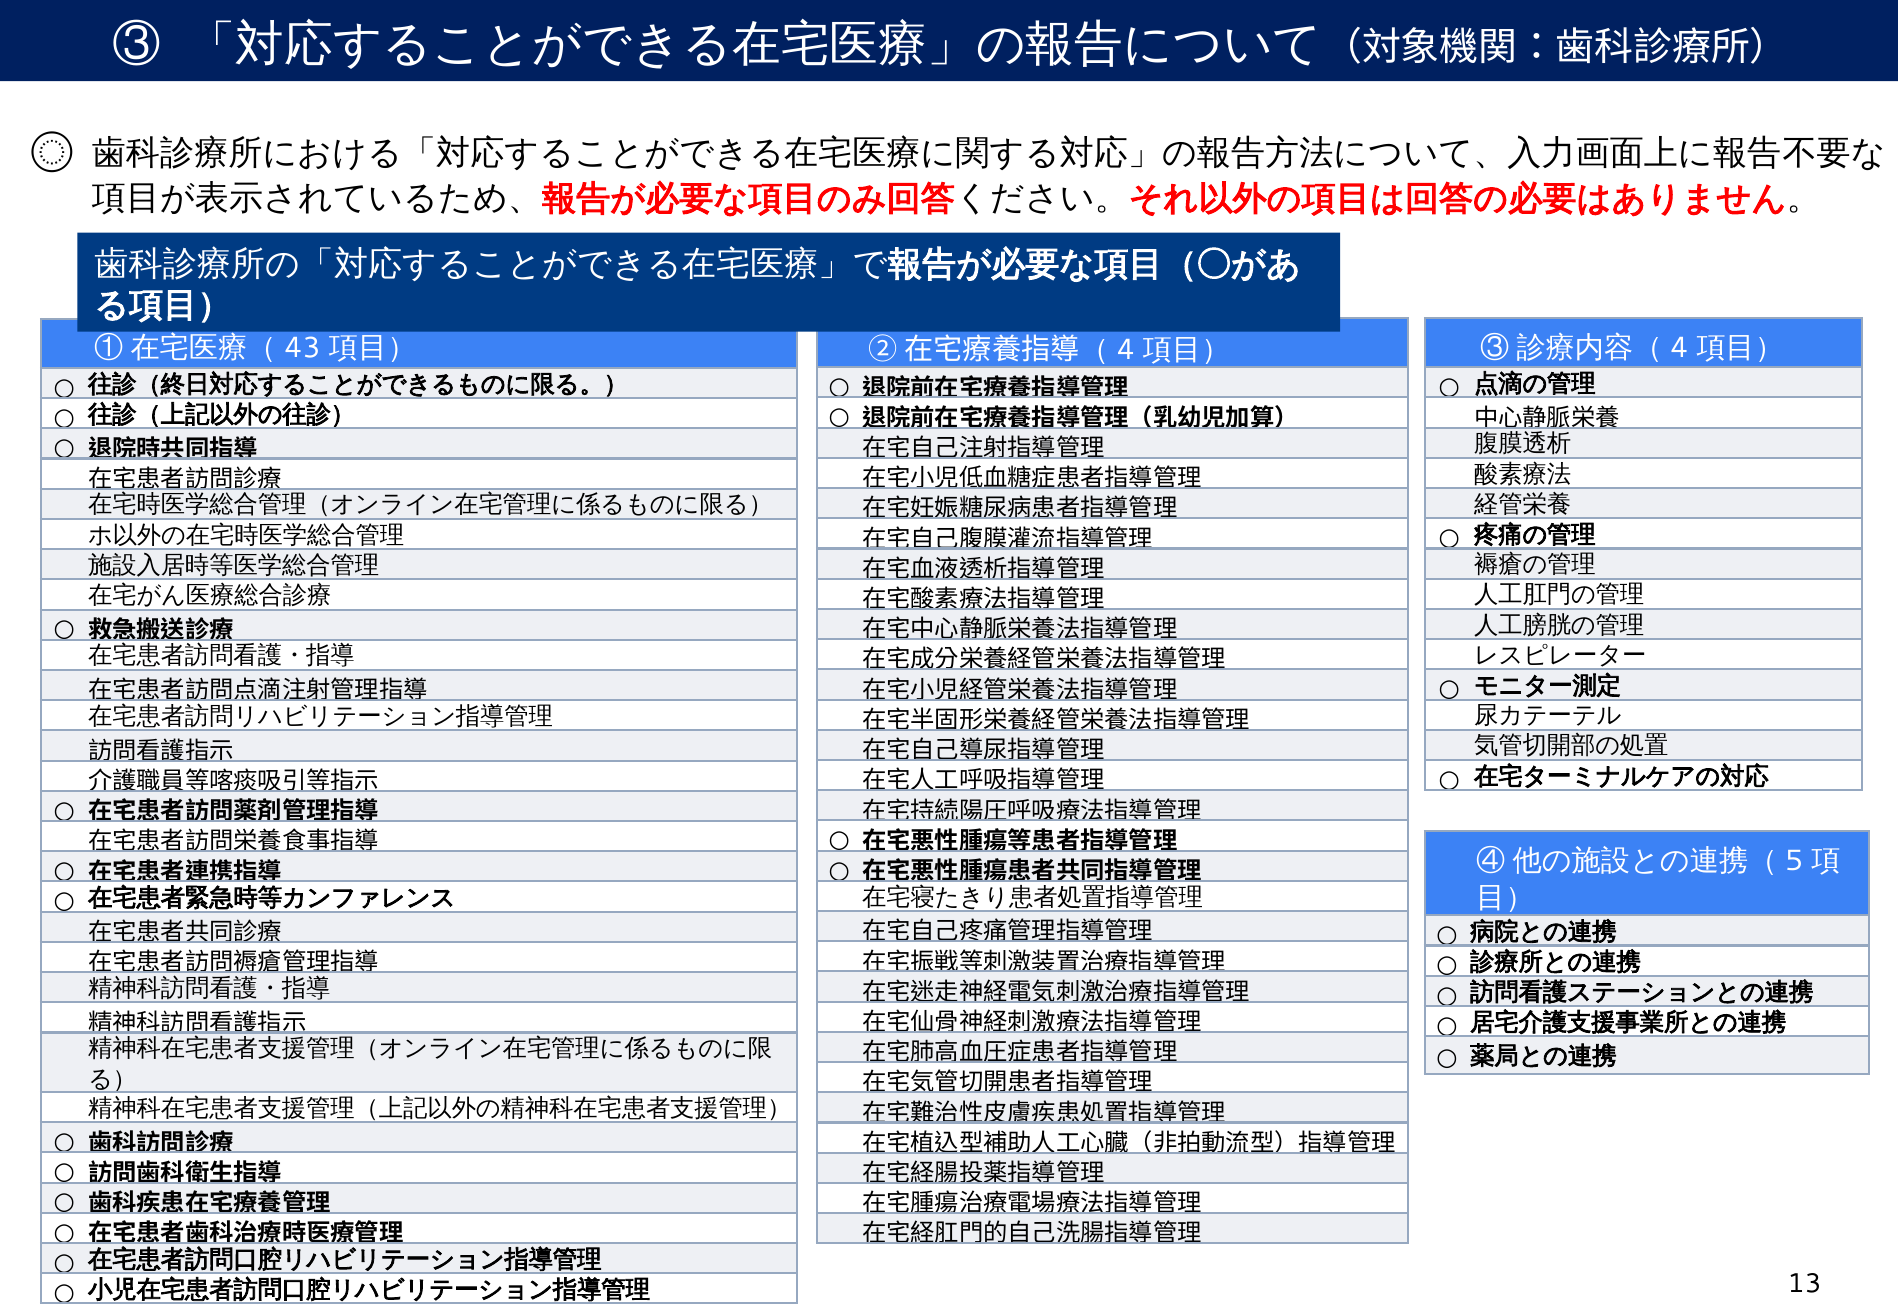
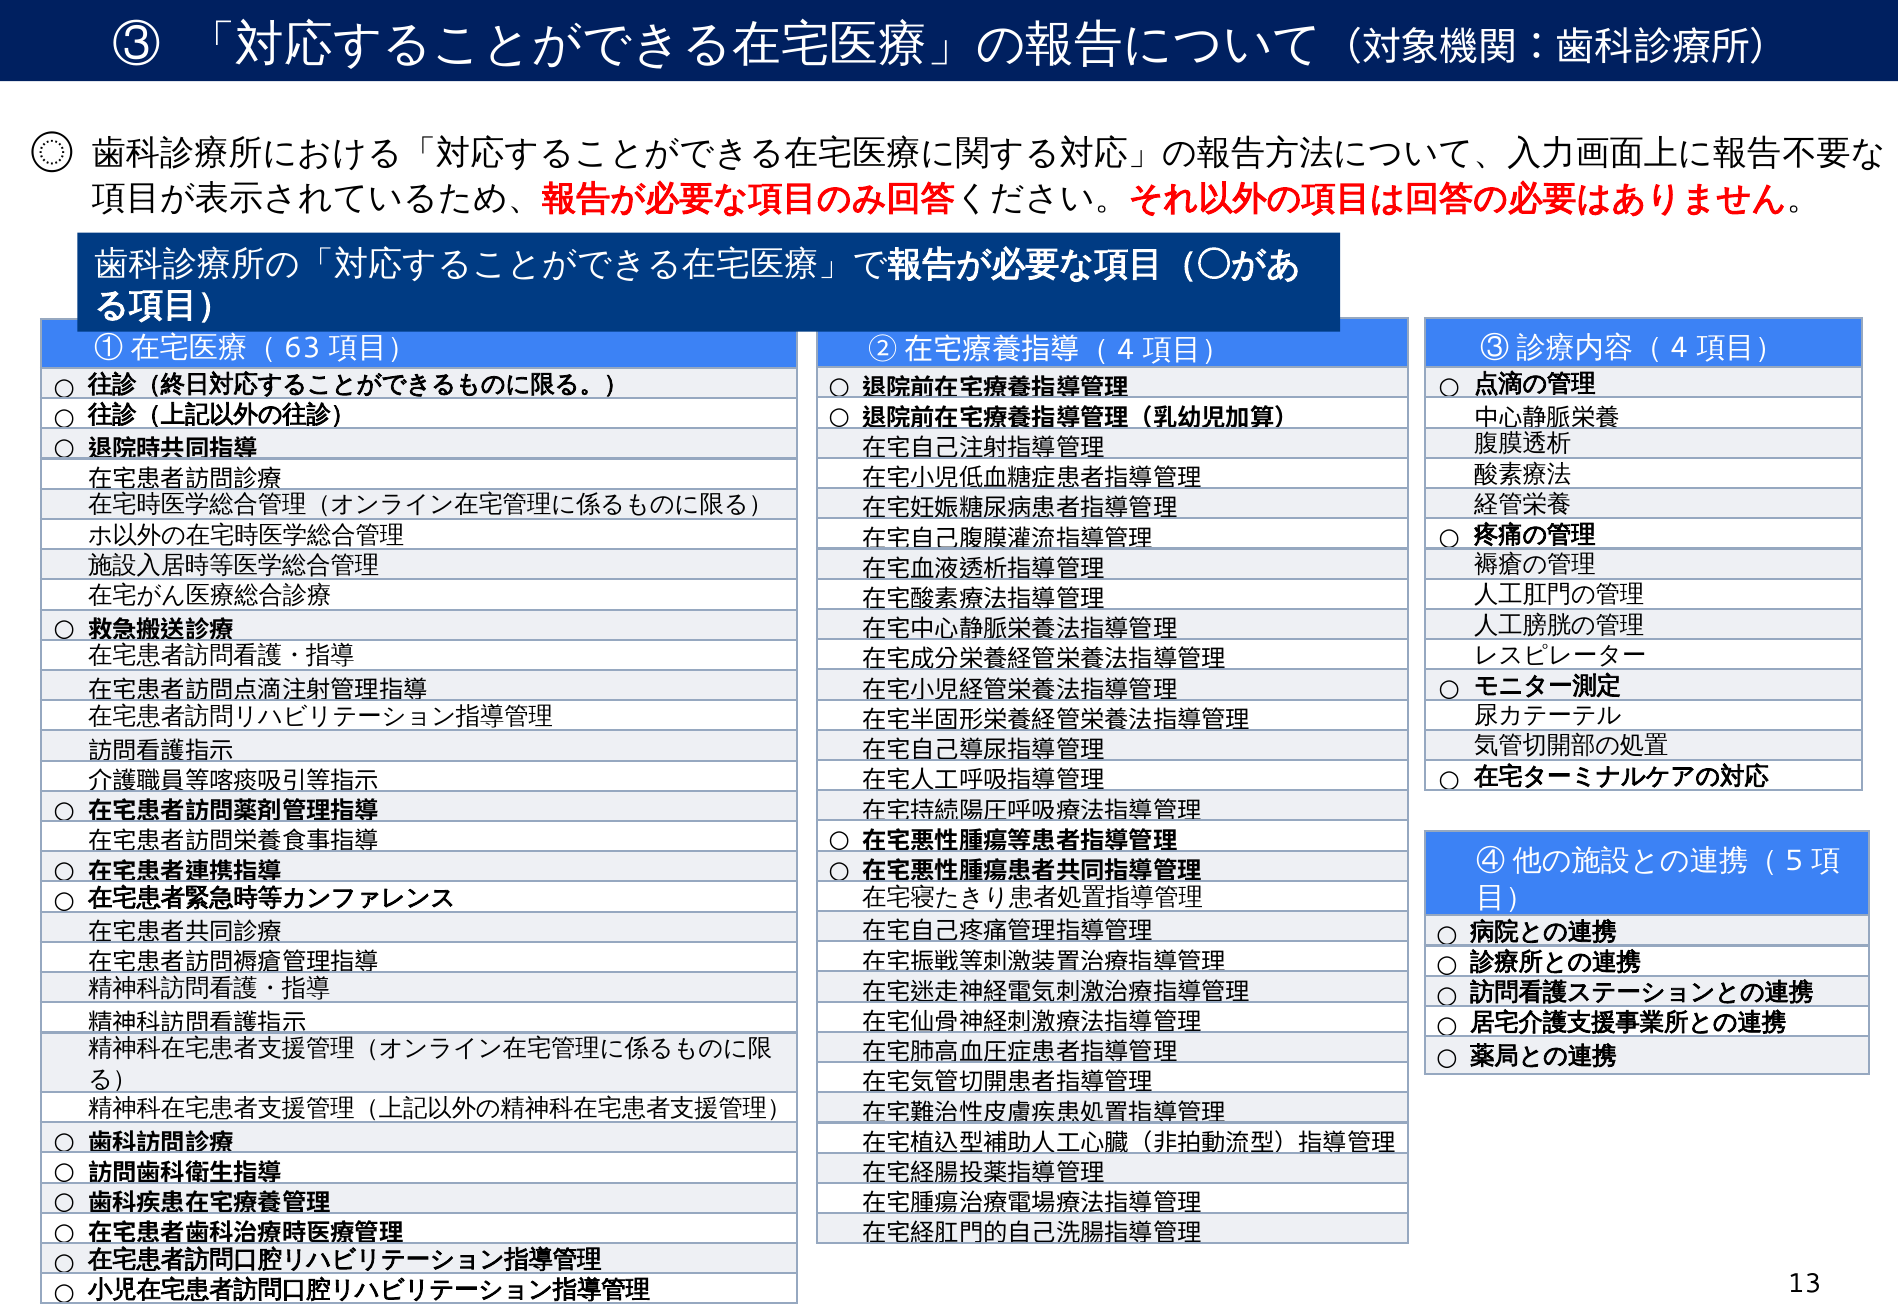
43: 43 -> 63
